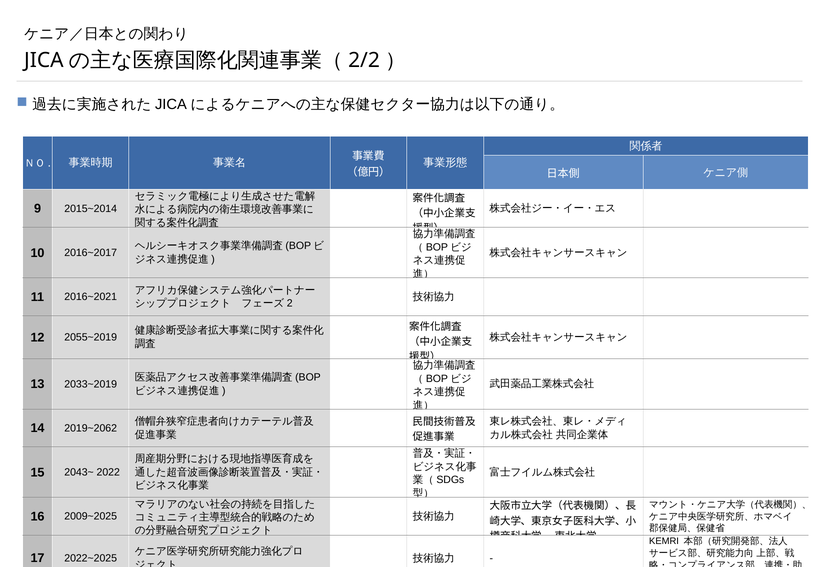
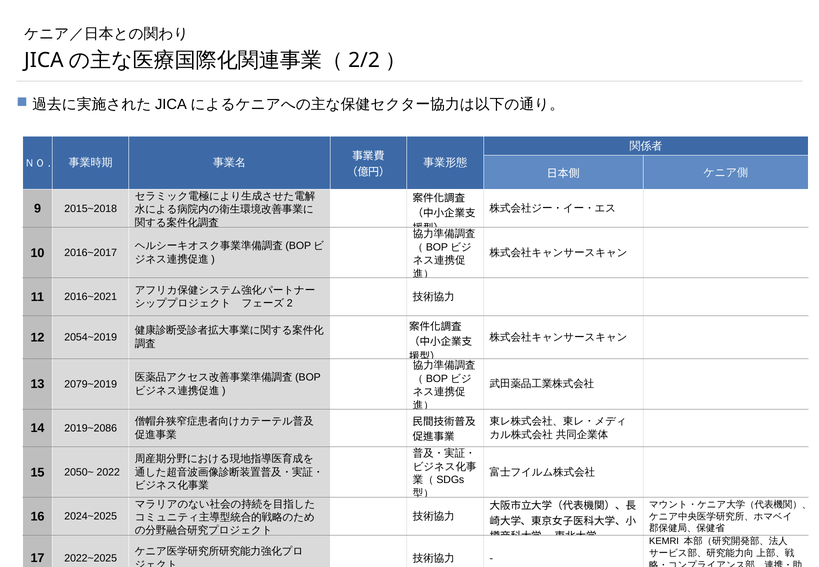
2015~2014: 2015~2014 -> 2015~2018
2055~2019: 2055~2019 -> 2054~2019
2033~2019: 2033~2019 -> 2079~2019
2019~2062: 2019~2062 -> 2019~2086
2043~: 2043~ -> 2050~
2009~2025: 2009~2025 -> 2024~2025
